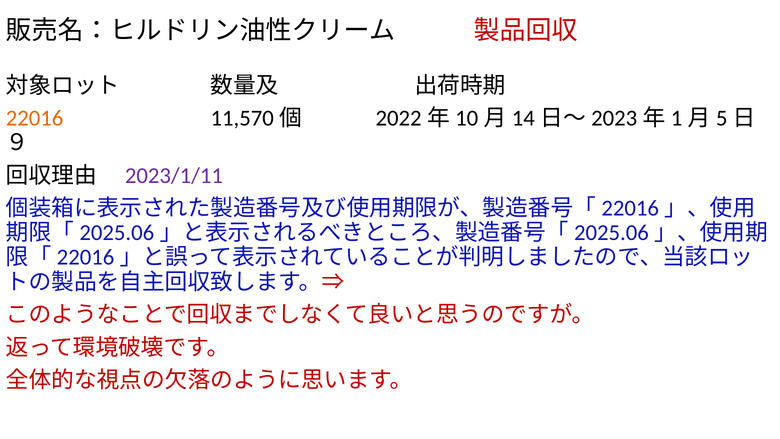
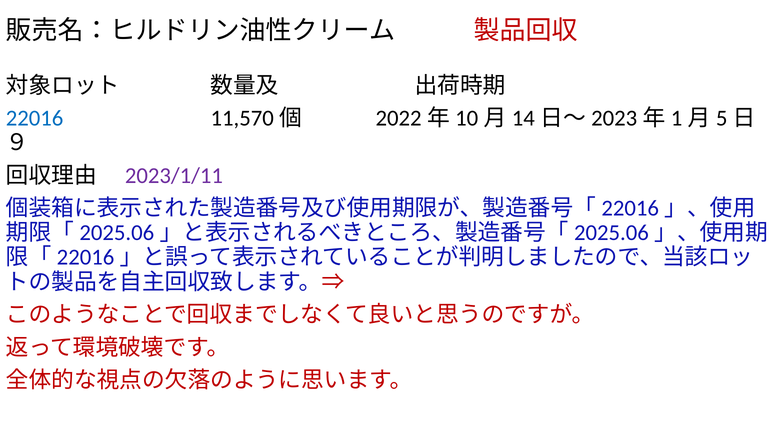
22016 colour: orange -> blue
